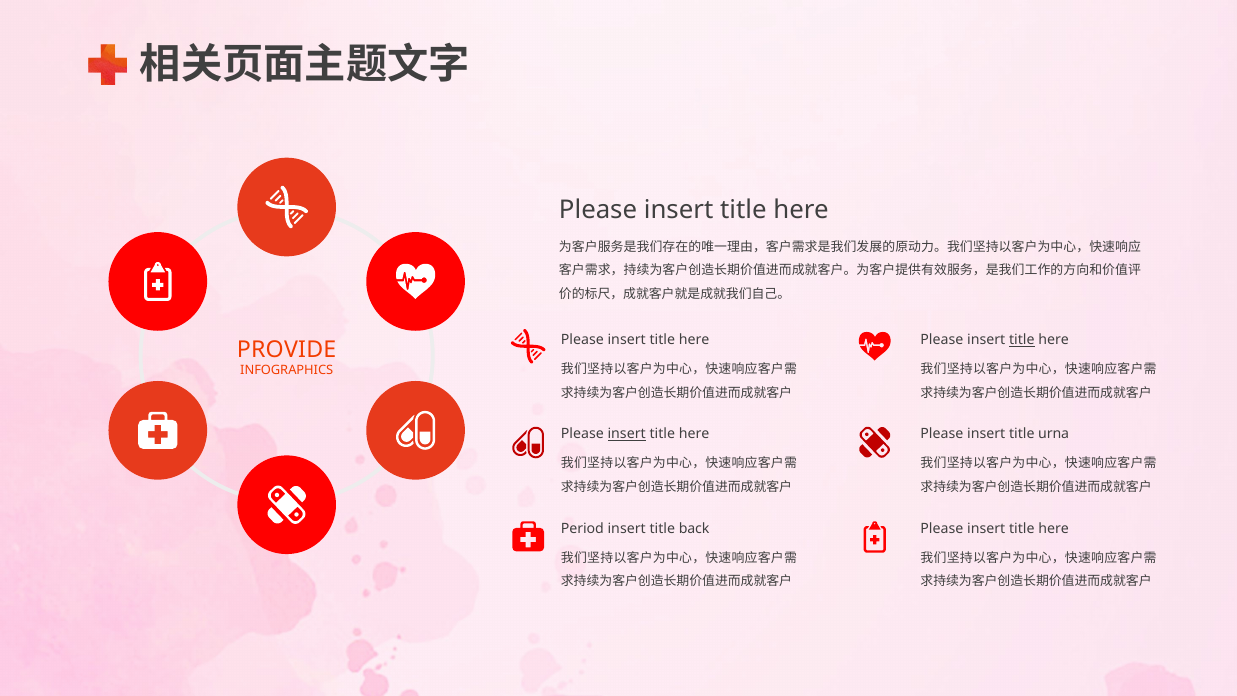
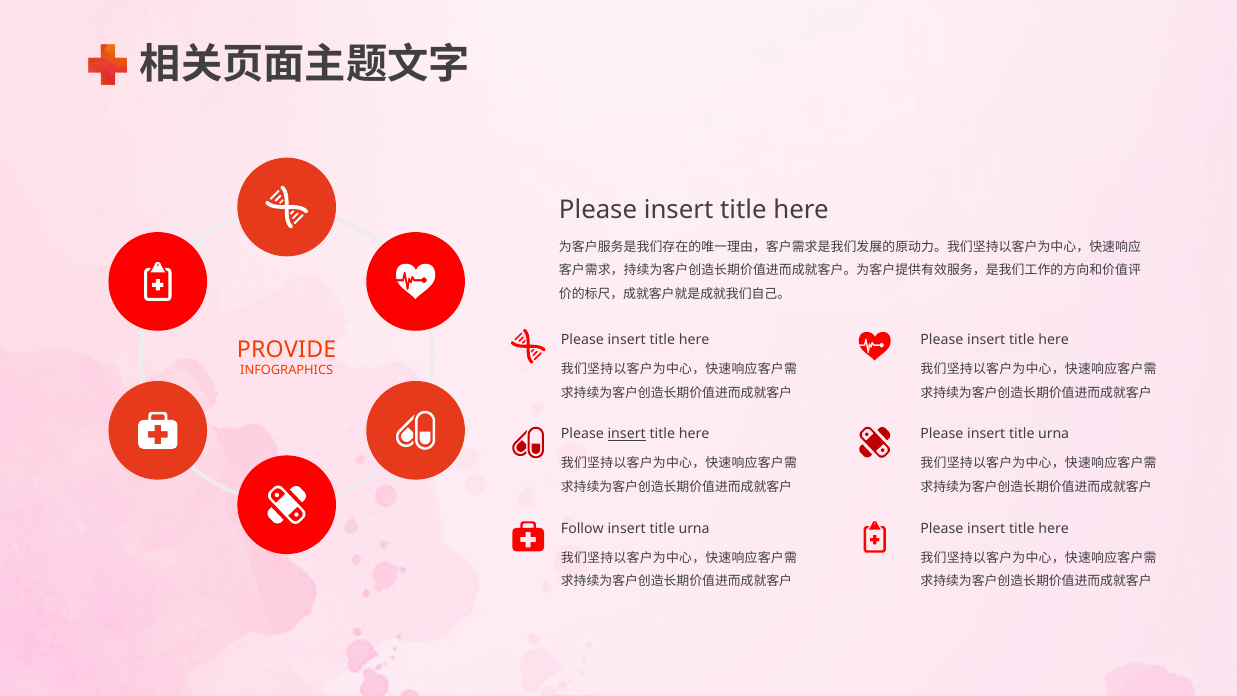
title at (1022, 340) underline: present -> none
Period: Period -> Follow
back at (694, 528): back -> urna
